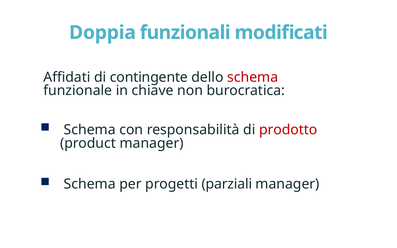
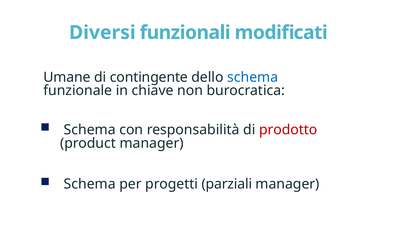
Doppia: Doppia -> Diversi
Affidati: Affidati -> Umane
schema at (253, 77) colour: red -> blue
